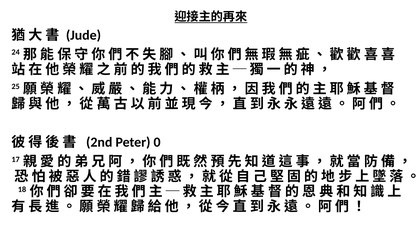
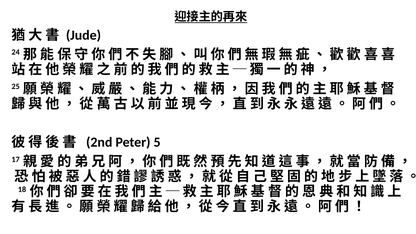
0: 0 -> 5
